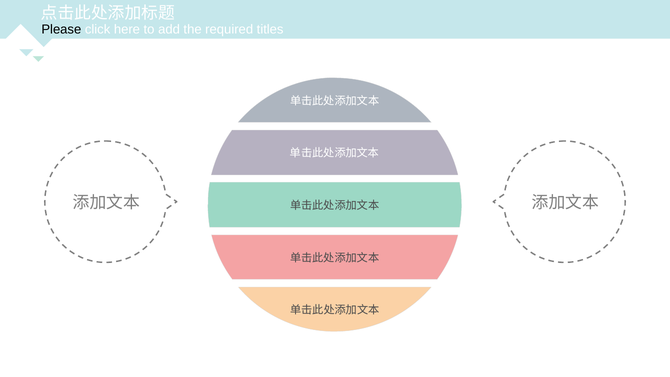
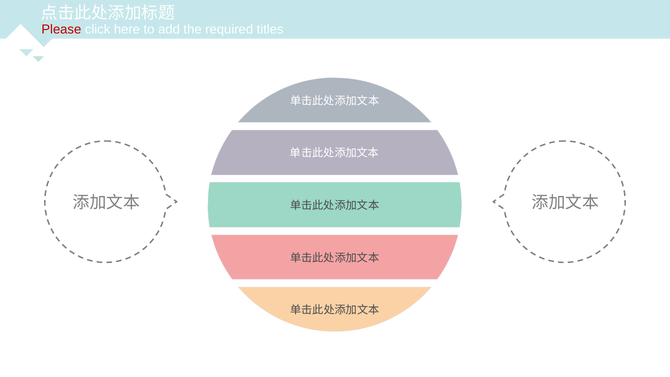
Please colour: black -> red
